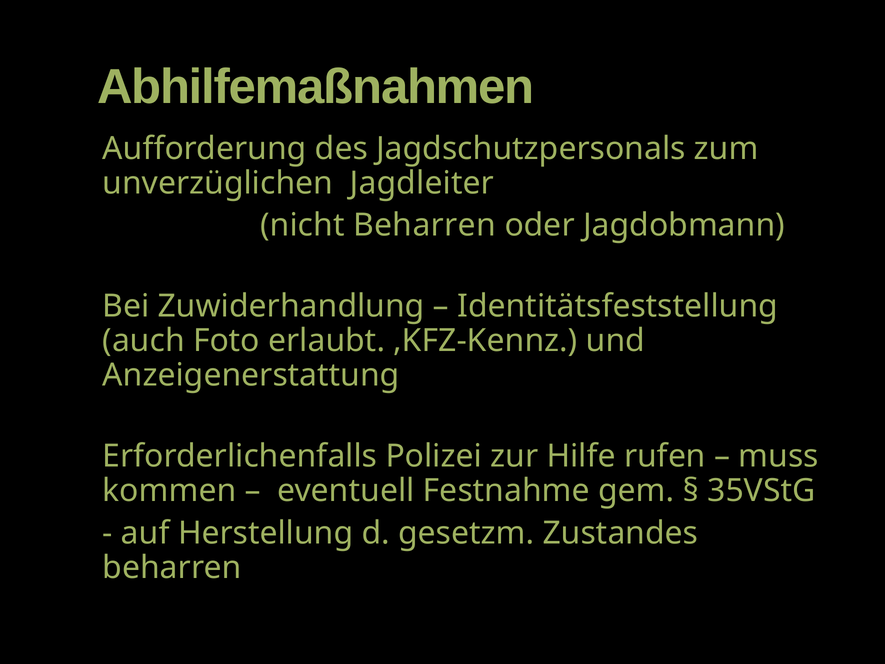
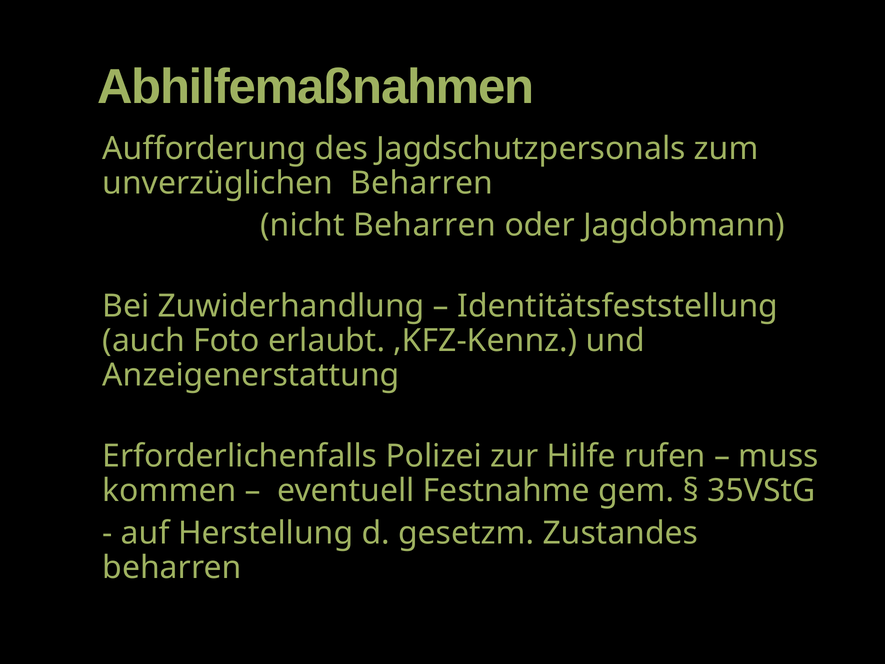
unverzüglichen Jagdleiter: Jagdleiter -> Beharren
